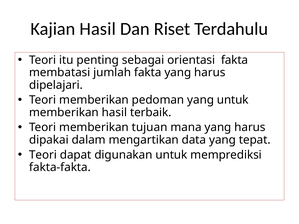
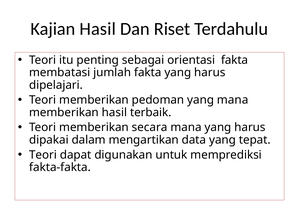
yang untuk: untuk -> mana
tujuan: tujuan -> secara
